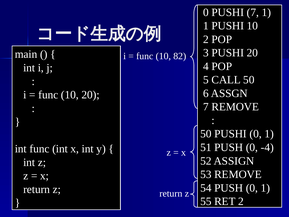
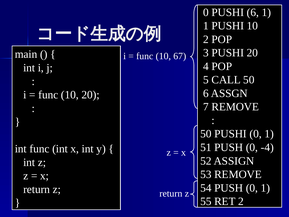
PUSHI 7: 7 -> 6
82: 82 -> 67
